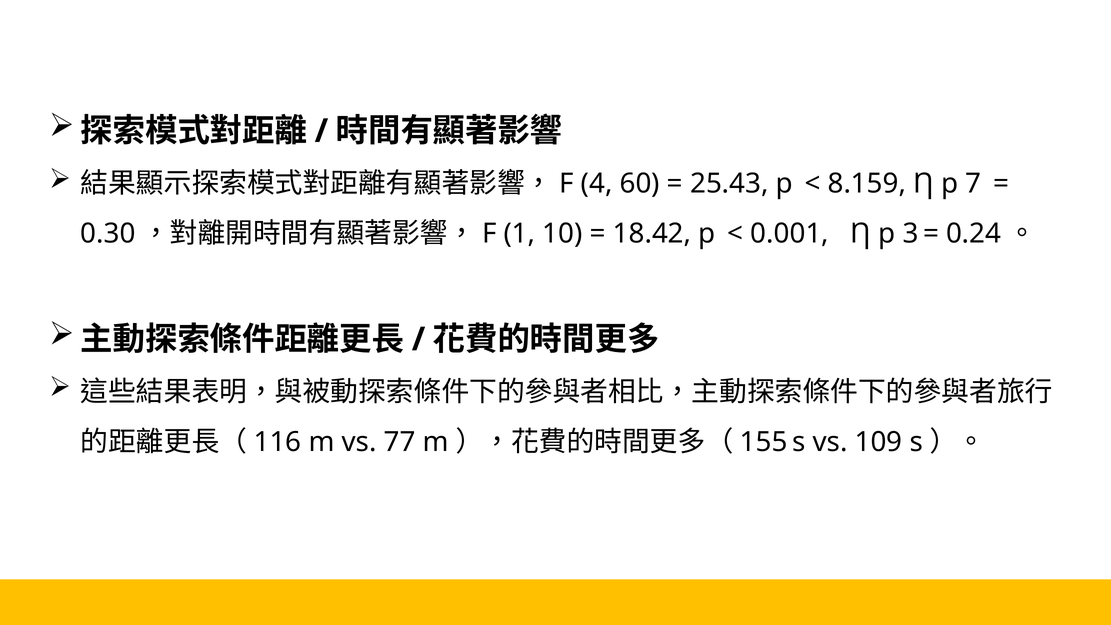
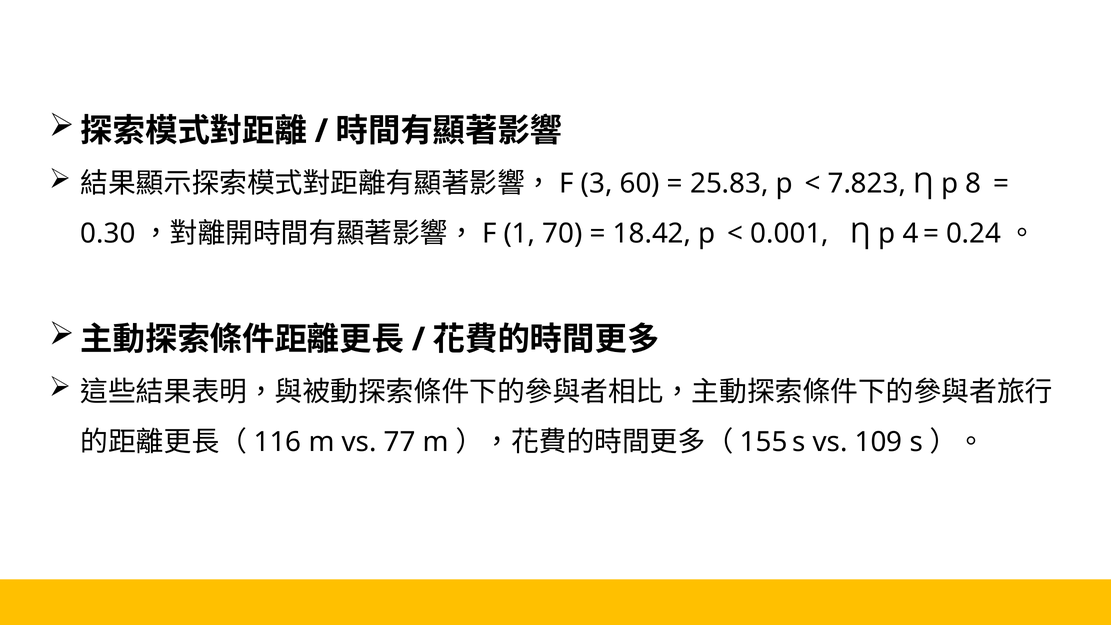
4: 4 -> 3
25.43: 25.43 -> 25.83
8.159: 8.159 -> 7.823
7: 7 -> 8
10: 10 -> 70
3: 3 -> 4
